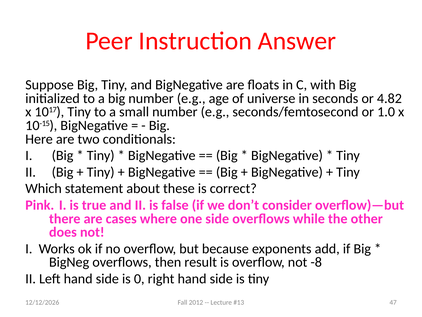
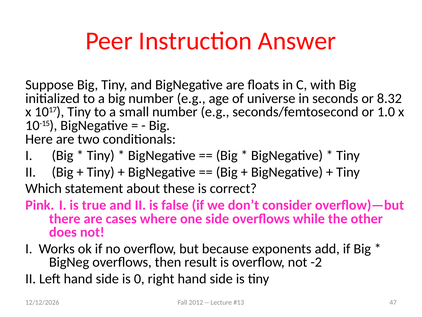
4.82: 4.82 -> 8.32
-8: -8 -> -2
